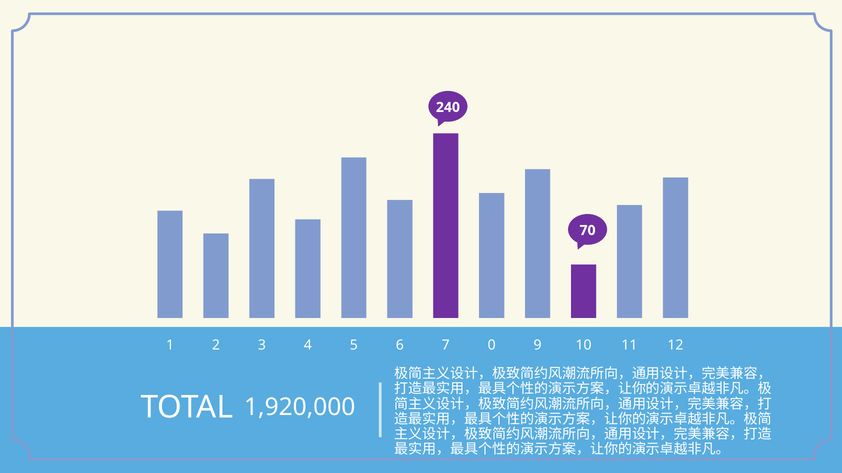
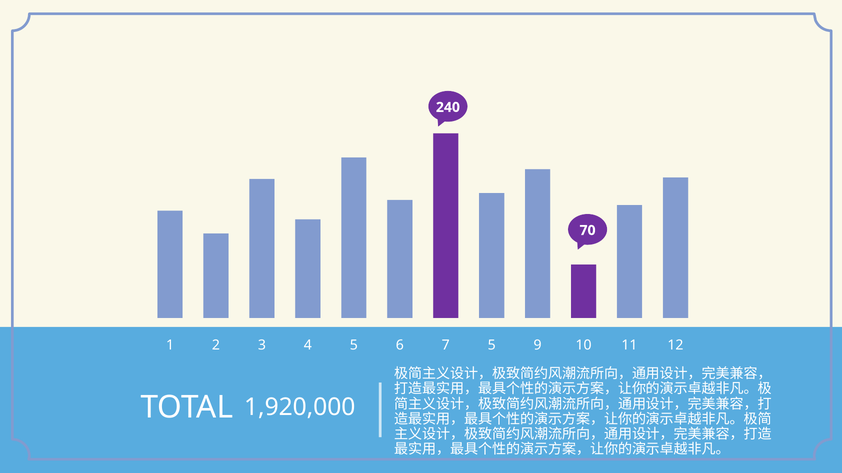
7 0: 0 -> 5
